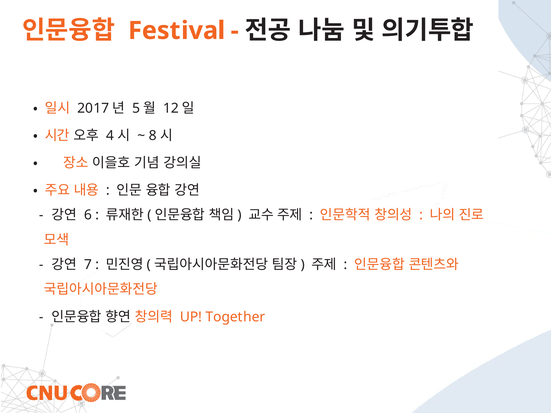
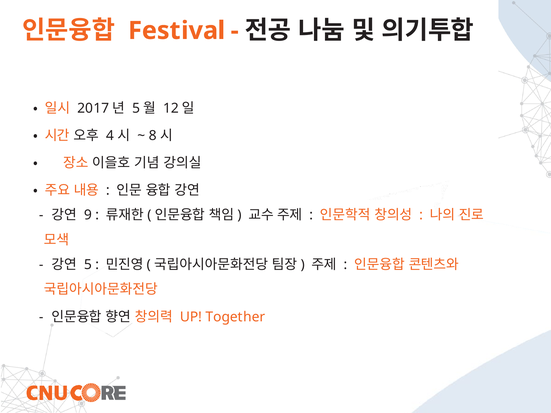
6: 6 -> 9
7: 7 -> 5
